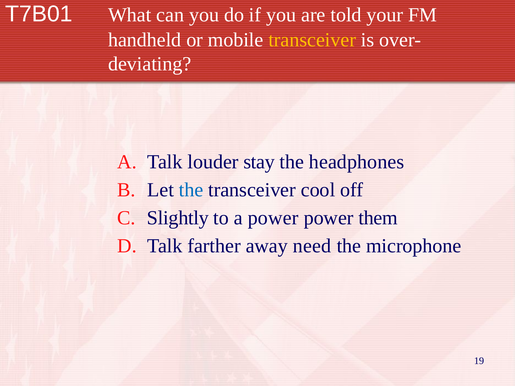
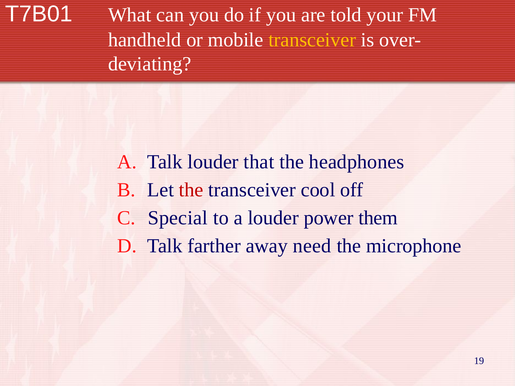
stay: stay -> that
the at (191, 190) colour: blue -> red
Slightly: Slightly -> Special
a power: power -> louder
